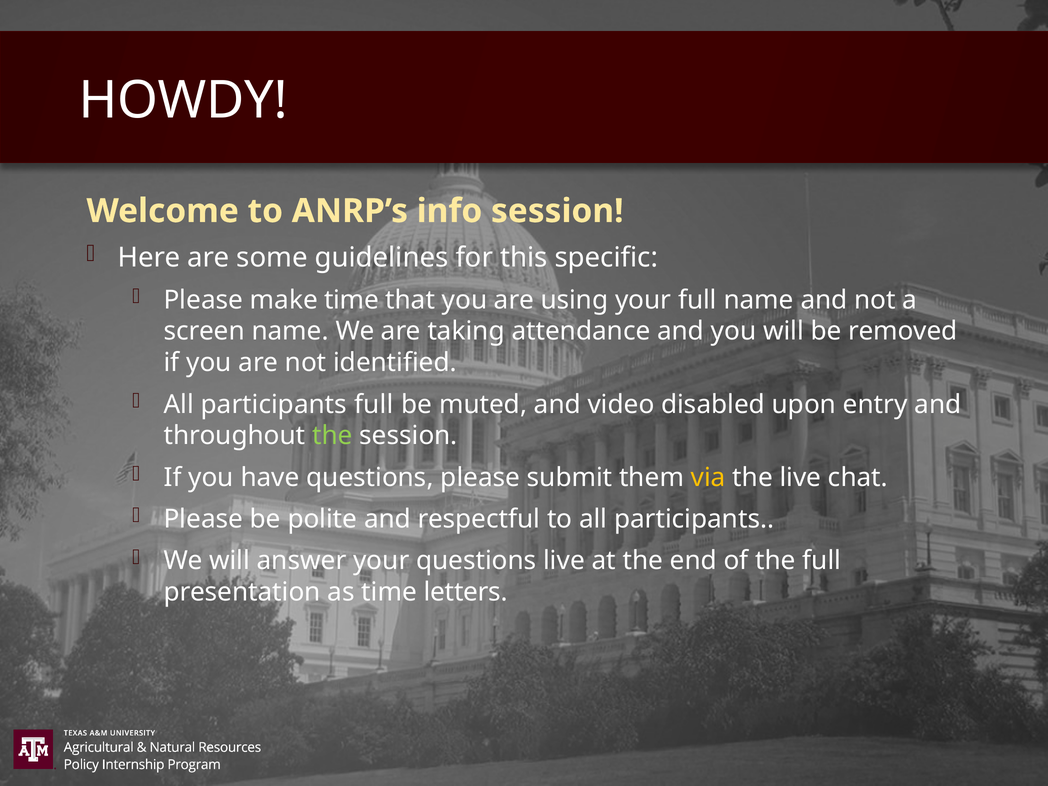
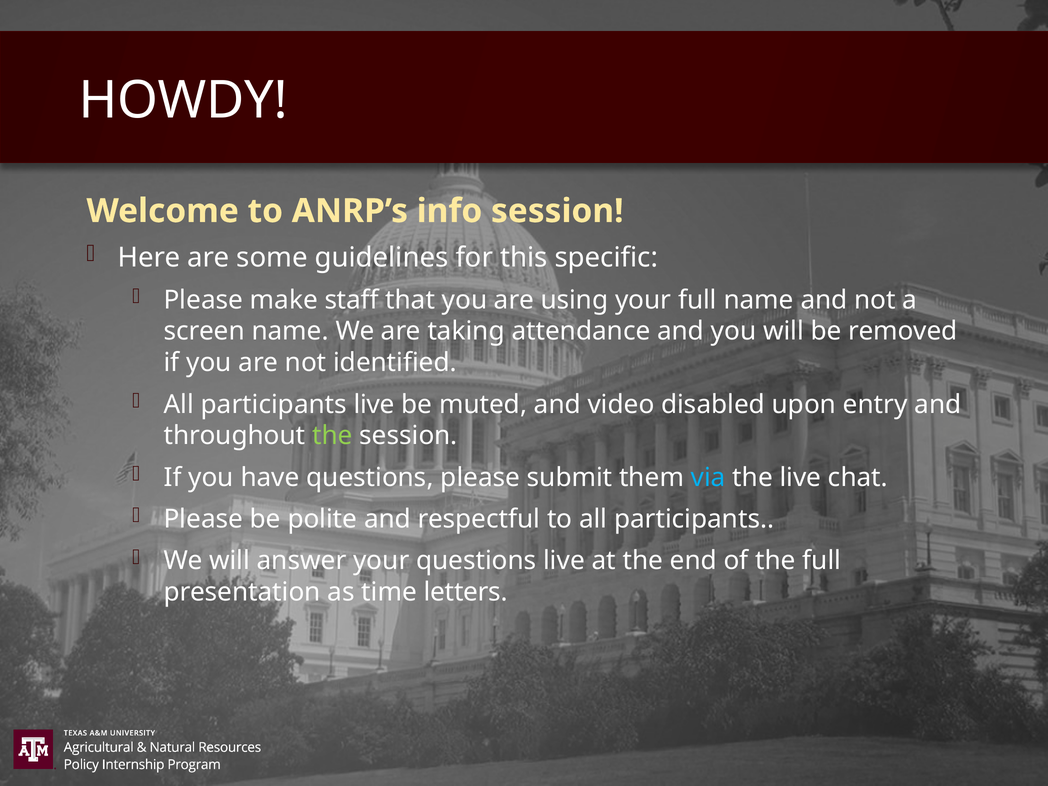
make time: time -> staff
participants full: full -> live
via colour: yellow -> light blue
